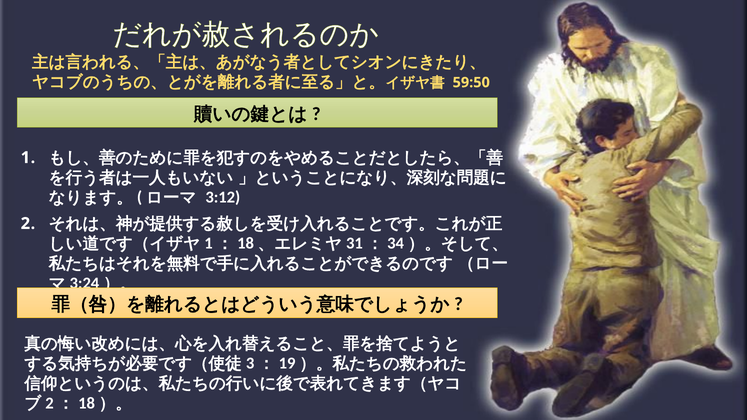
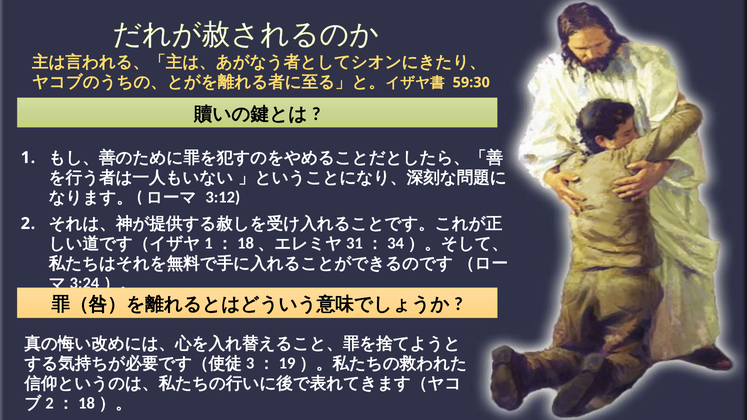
59:50: 59:50 -> 59:30
